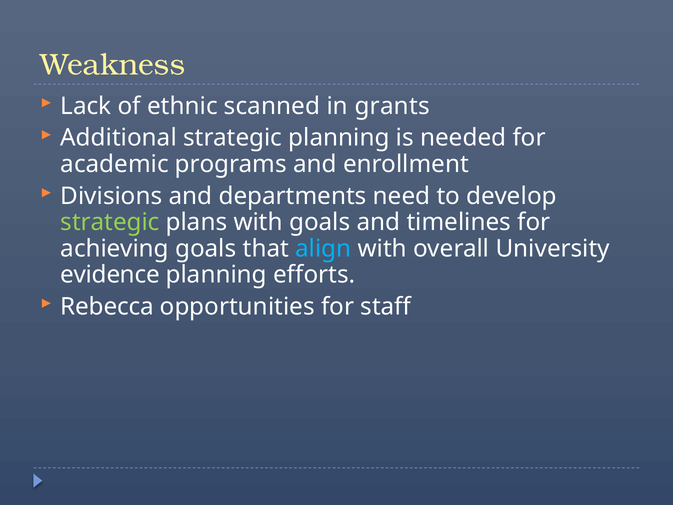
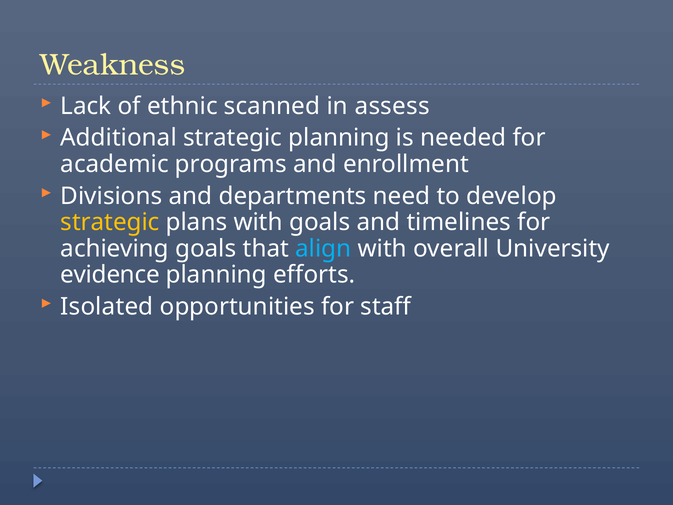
grants: grants -> assess
strategic at (110, 222) colour: light green -> yellow
Rebecca: Rebecca -> Isolated
